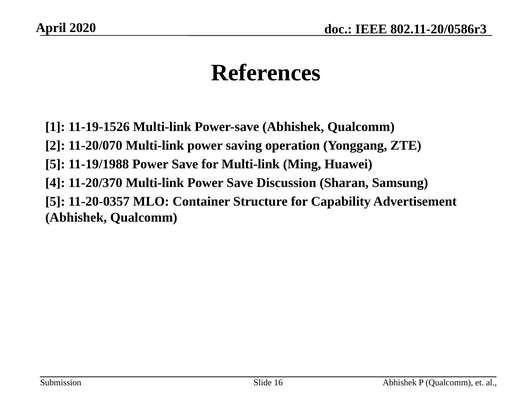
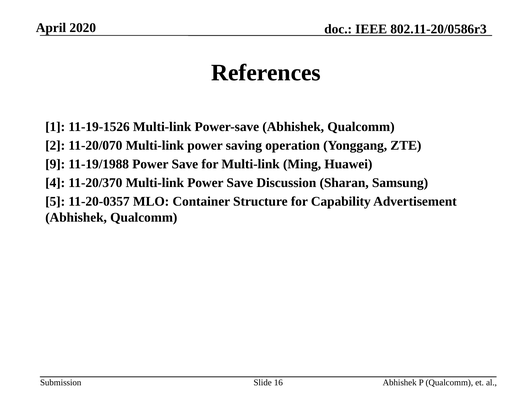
5 at (55, 164): 5 -> 9
